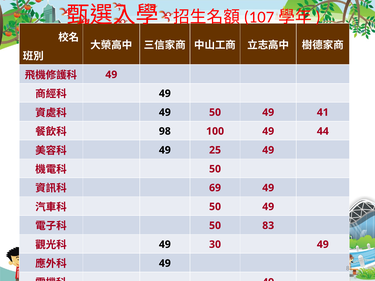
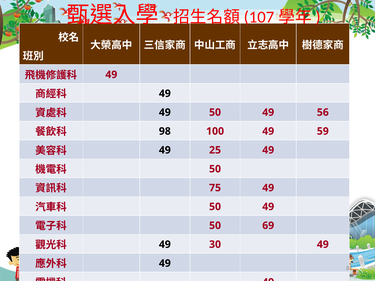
41: 41 -> 56
44: 44 -> 59
69: 69 -> 75
83: 83 -> 69
